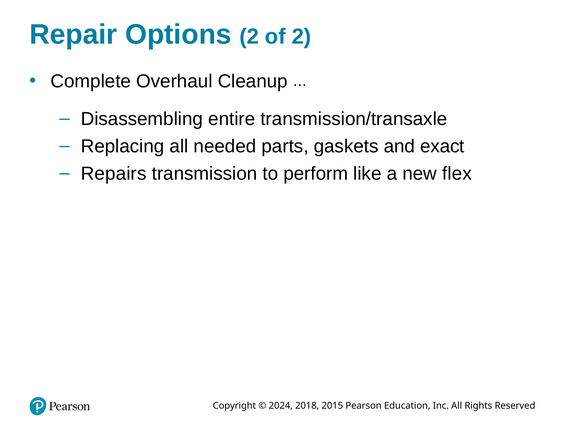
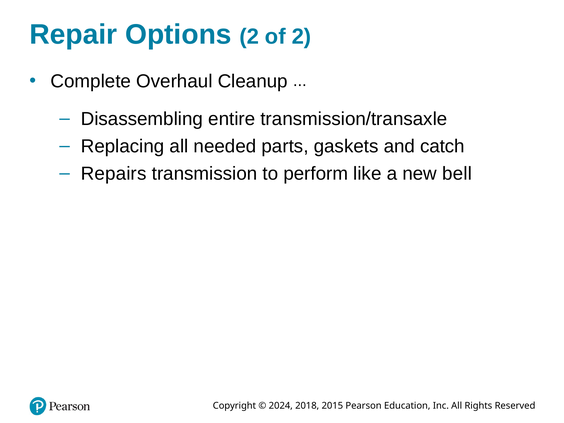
exact: exact -> catch
flex: flex -> bell
